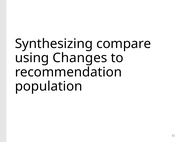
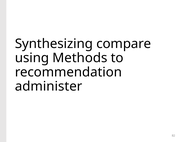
Changes: Changes -> Methods
population: population -> administer
